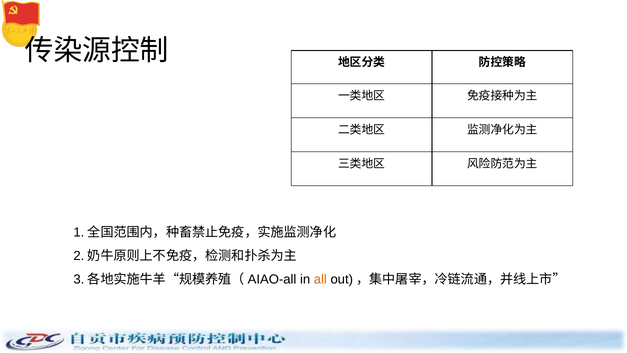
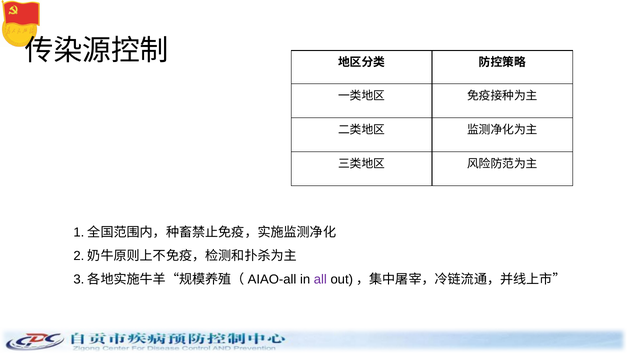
all colour: orange -> purple
